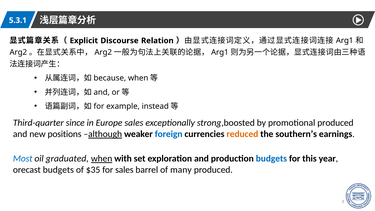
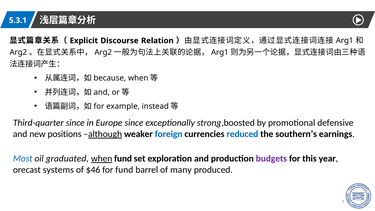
Europe sales: sales -> since
promotional produced: produced -> defensive
reduced colour: orange -> blue
when with: with -> fund
budgets at (271, 159) colour: blue -> purple
orecast budgets: budgets -> systems
$35: $35 -> $46
for sales: sales -> fund
